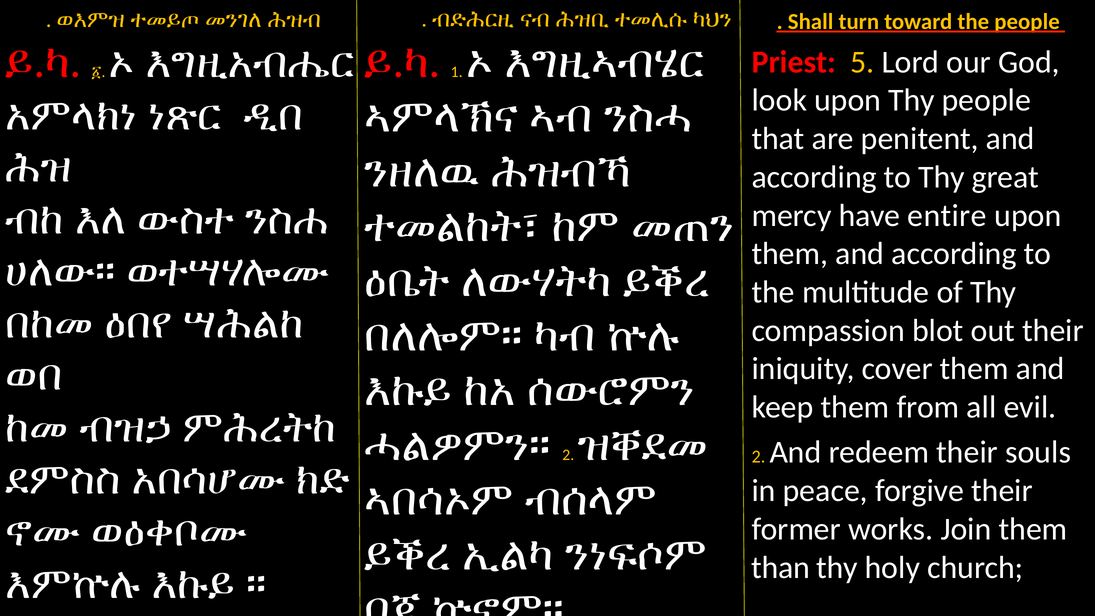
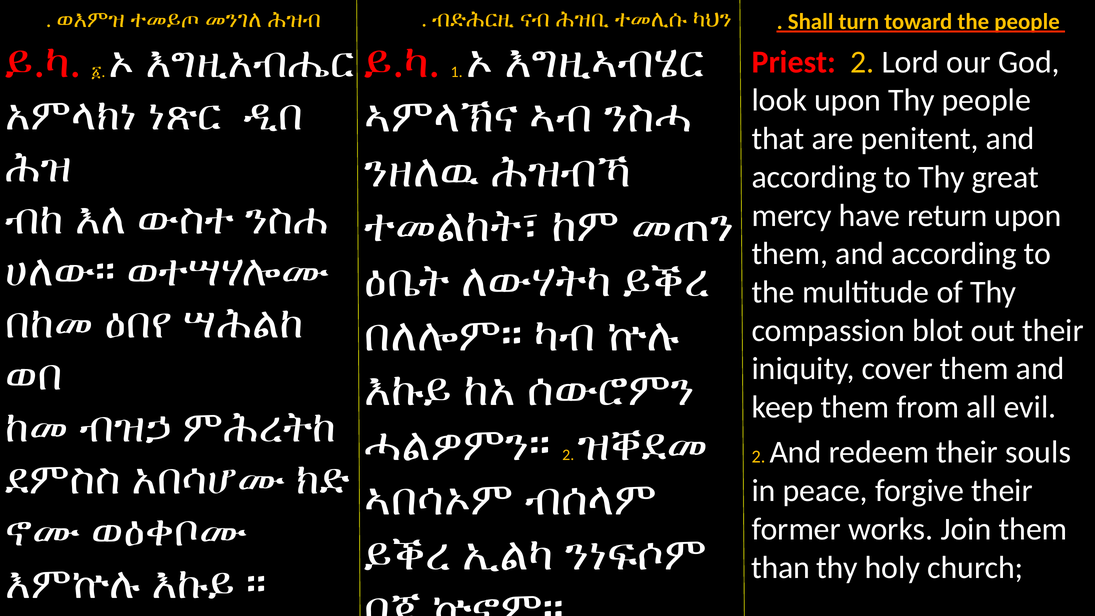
Priest 5: 5 -> 2
entire: entire -> return
